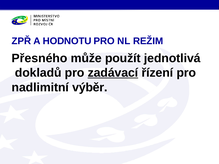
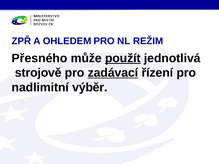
HODNOTU: HODNOTU -> OHLEDEM
použít underline: none -> present
dokladů: dokladů -> strojově
